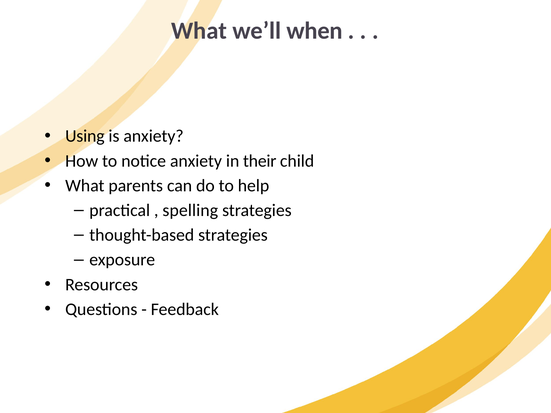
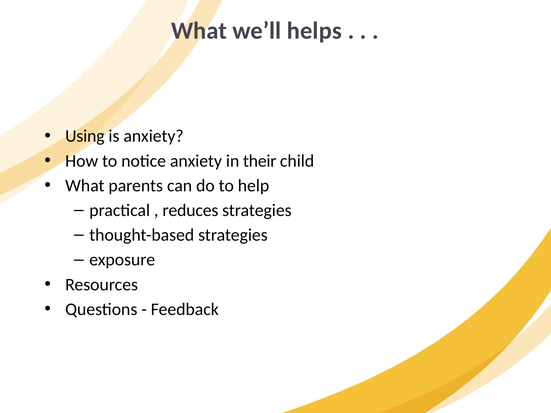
when: when -> helps
spelling: spelling -> reduces
